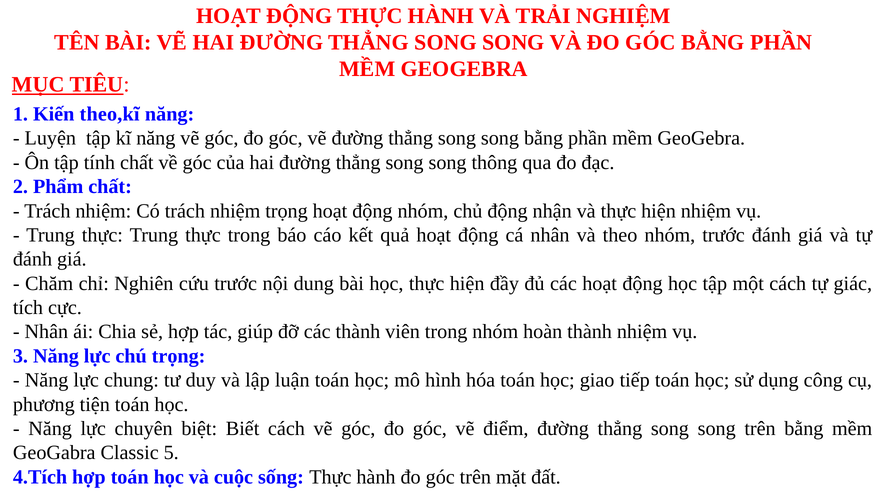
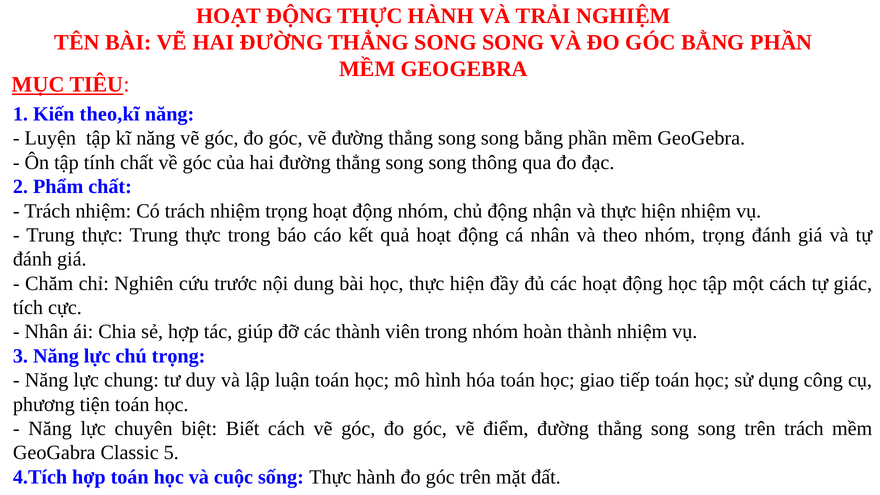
nhóm trước: trước -> trọng
trên bằng: bằng -> trách
